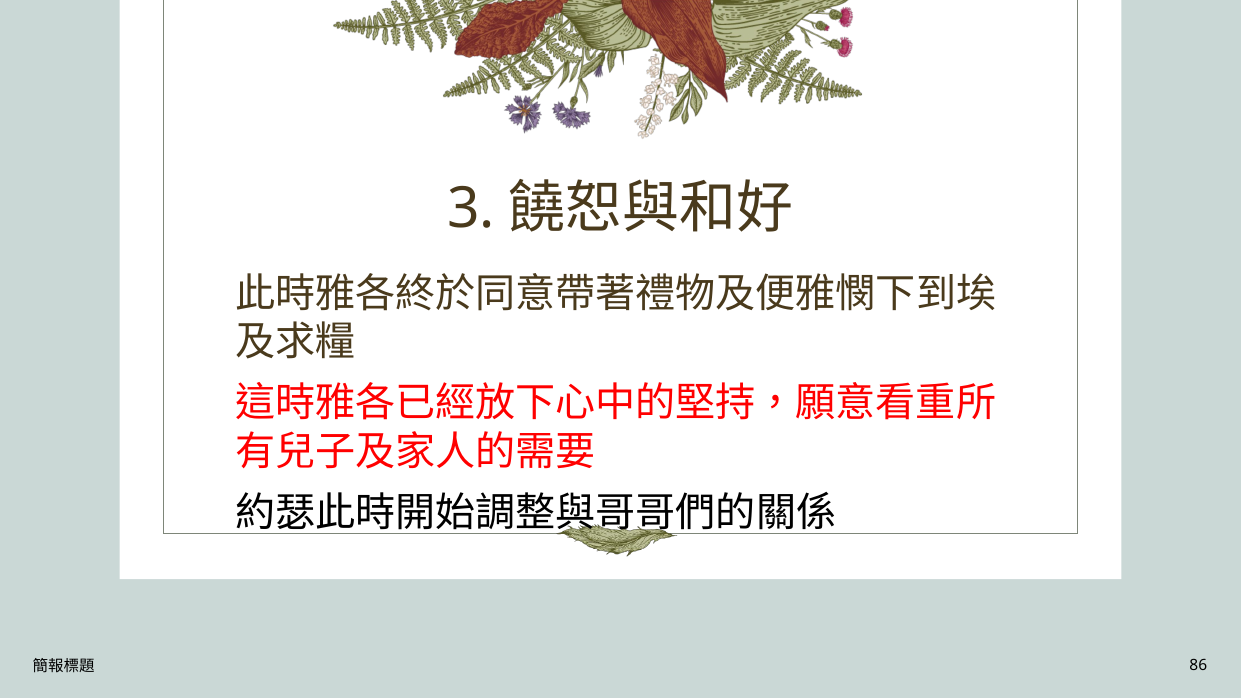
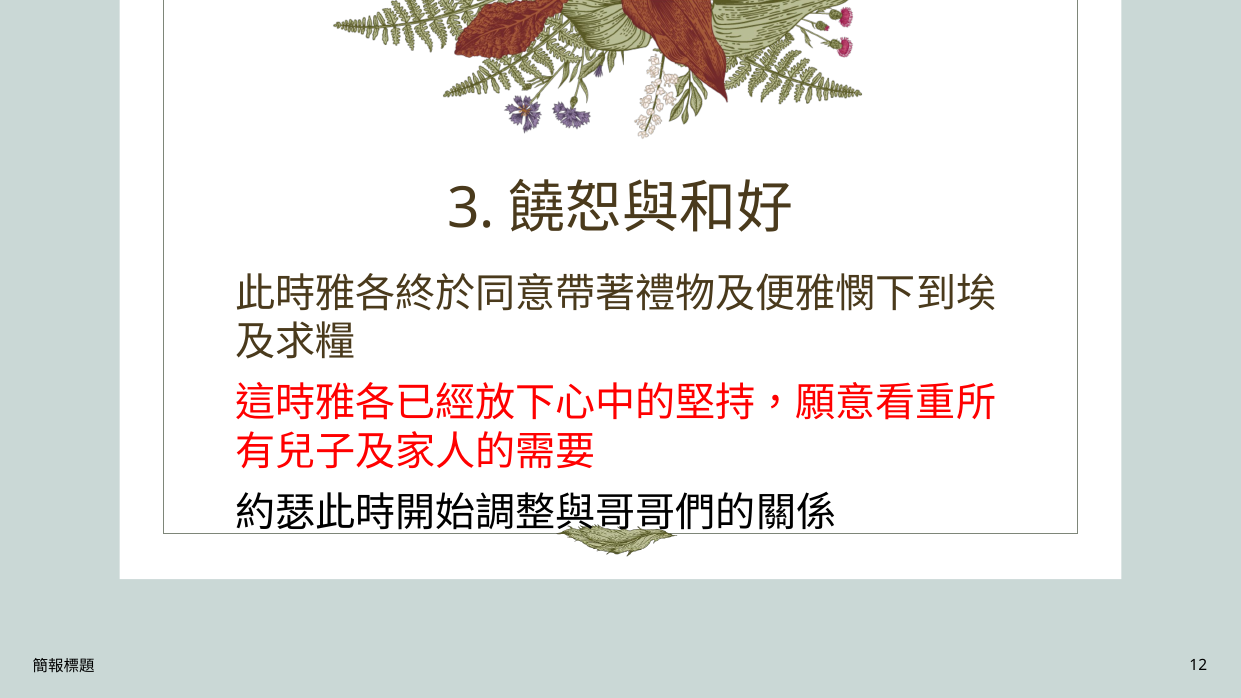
86: 86 -> 12
